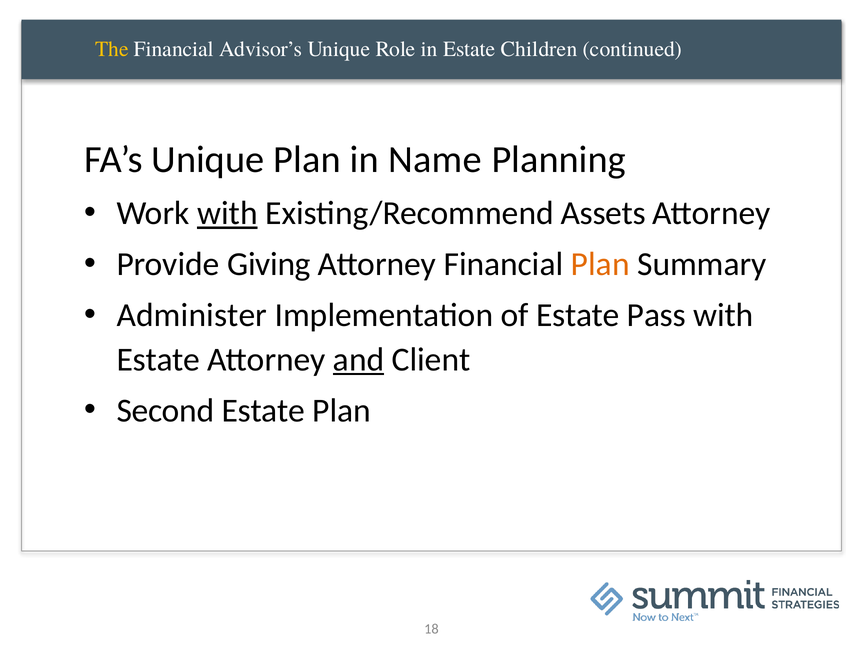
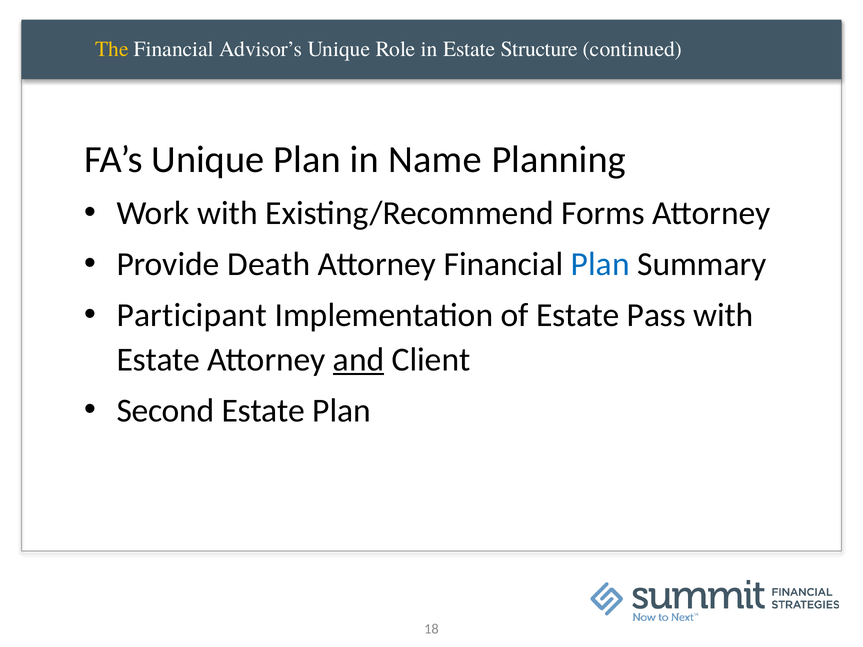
Children: Children -> Structure
with at (227, 213) underline: present -> none
Assets: Assets -> Forms
Giving: Giving -> Death
Plan at (600, 264) colour: orange -> blue
Administer: Administer -> Participant
